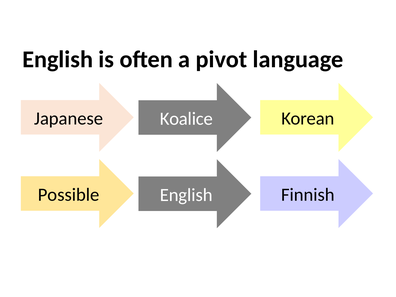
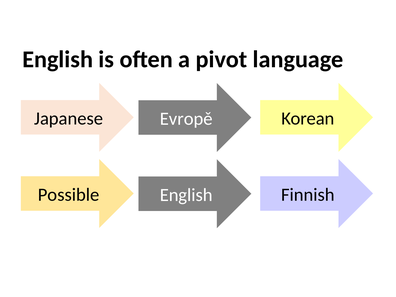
Koalice: Koalice -> Evropě
